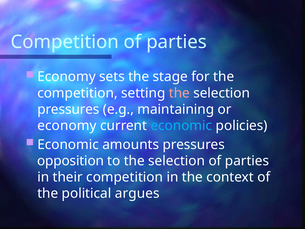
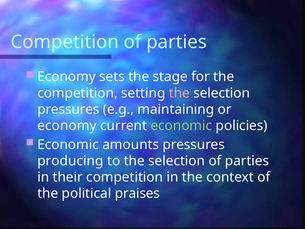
economic at (181, 125) colour: light blue -> light green
opposition: opposition -> producing
argues: argues -> praises
